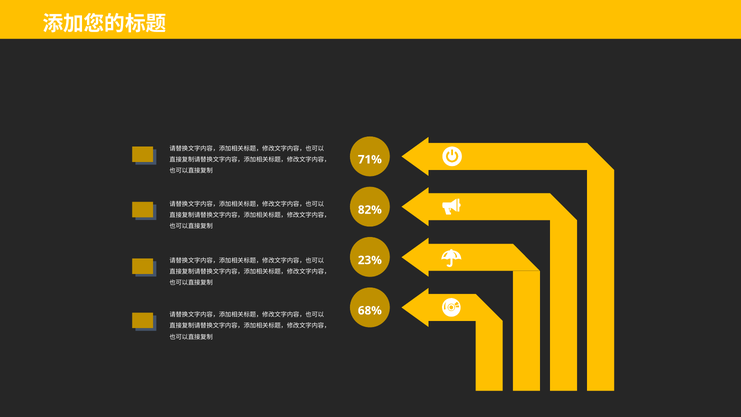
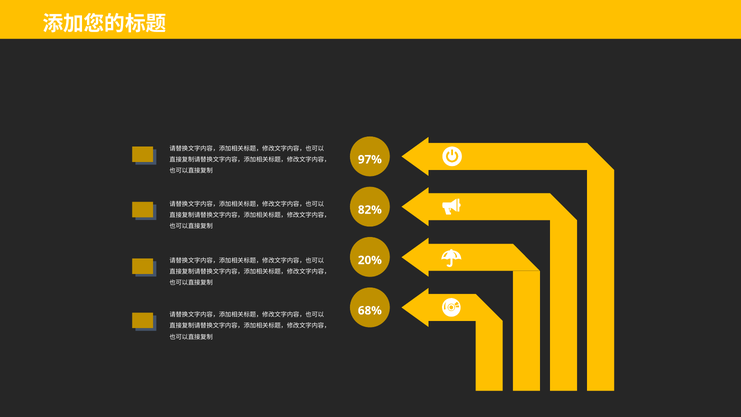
71%: 71% -> 97%
23%: 23% -> 20%
